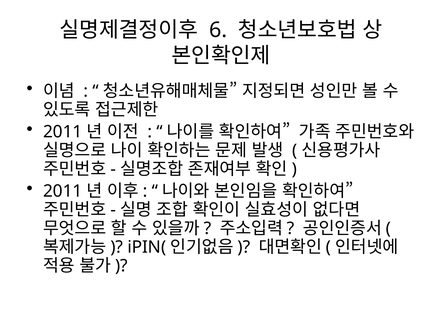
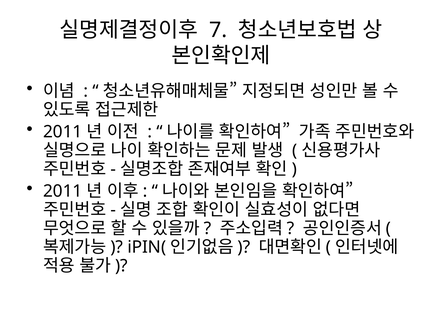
6: 6 -> 7
